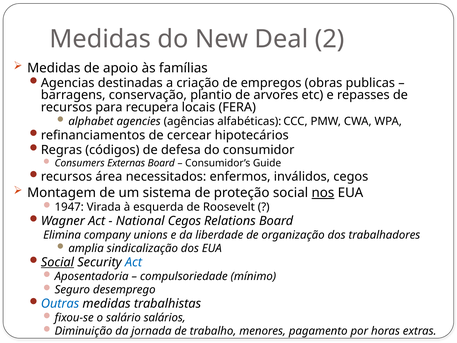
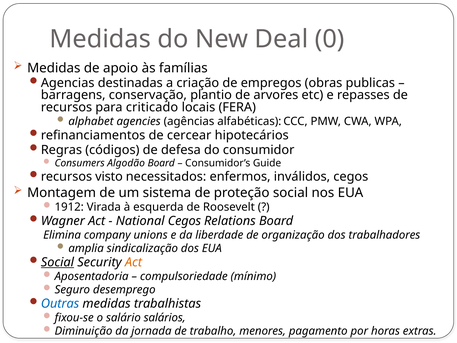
2: 2 -> 0
recupera: recupera -> criticado
Externas: Externas -> Algodão
área: área -> visto
nos underline: present -> none
1947: 1947 -> 1912
Act at (134, 262) colour: blue -> orange
